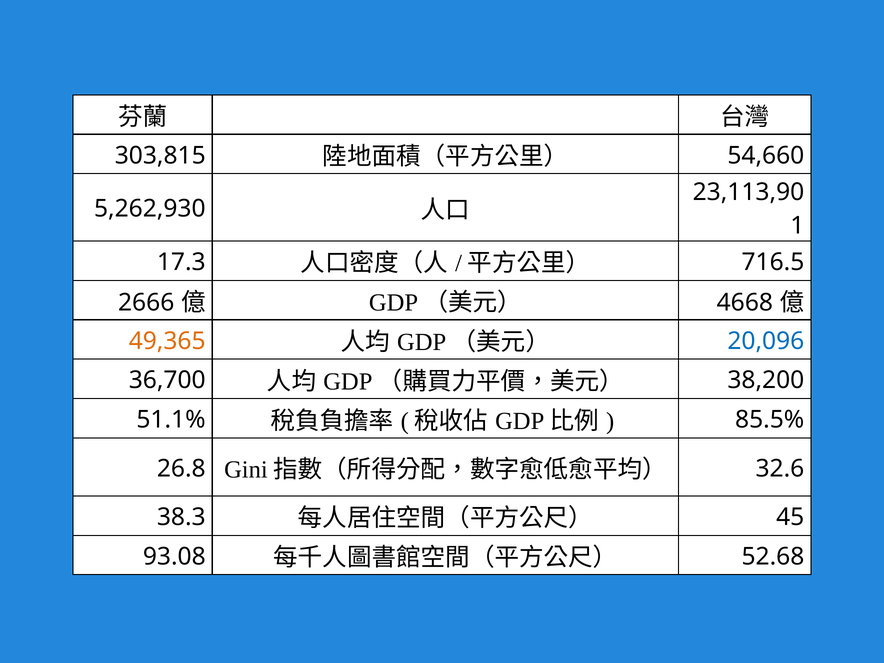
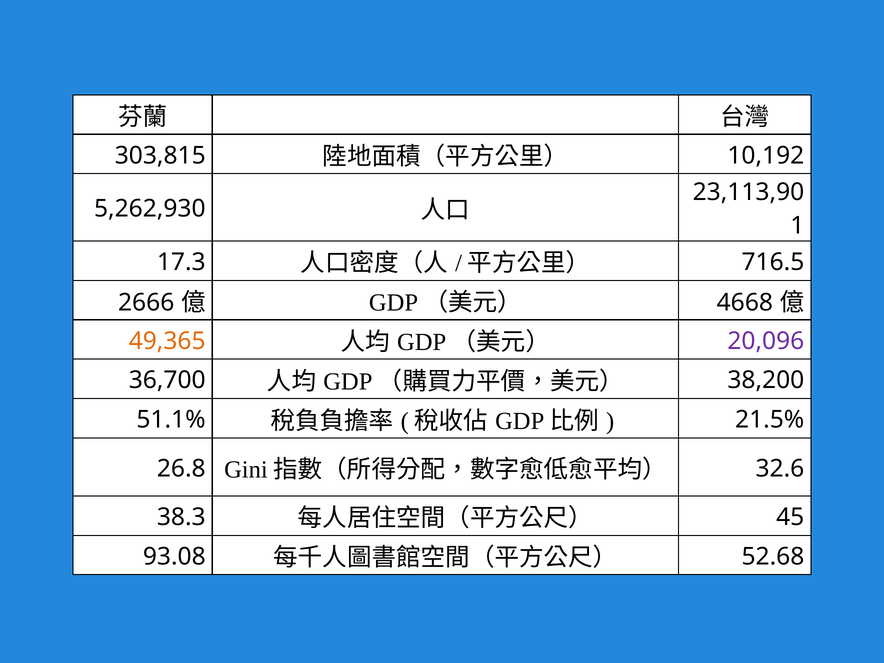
54,660: 54,660 -> 10,192
20,096 colour: blue -> purple
85.5%: 85.5% -> 21.5%
